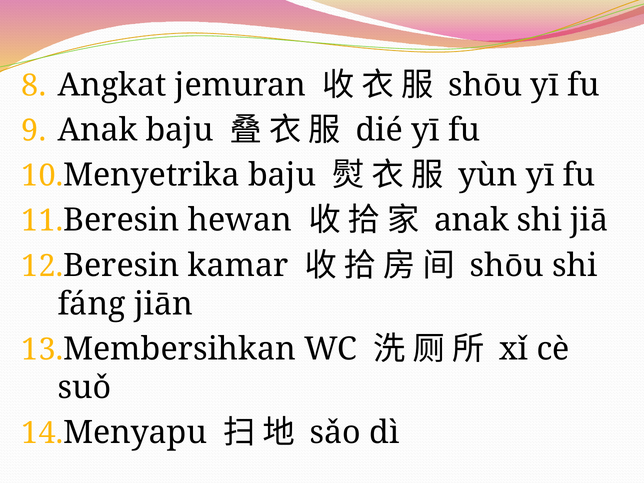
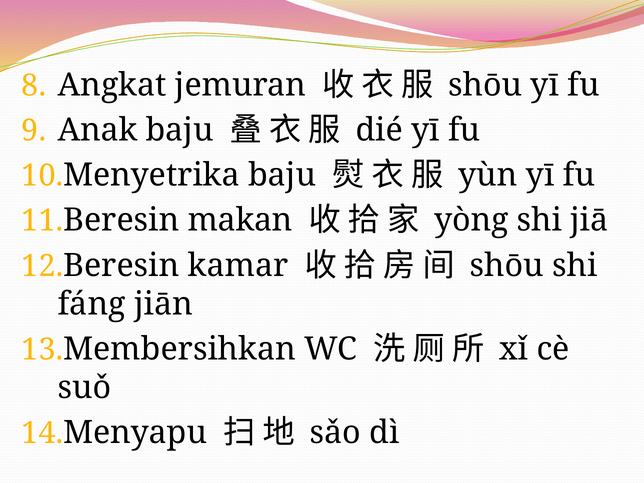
hewan: hewan -> makan
anak at (471, 220): anak -> yòng
